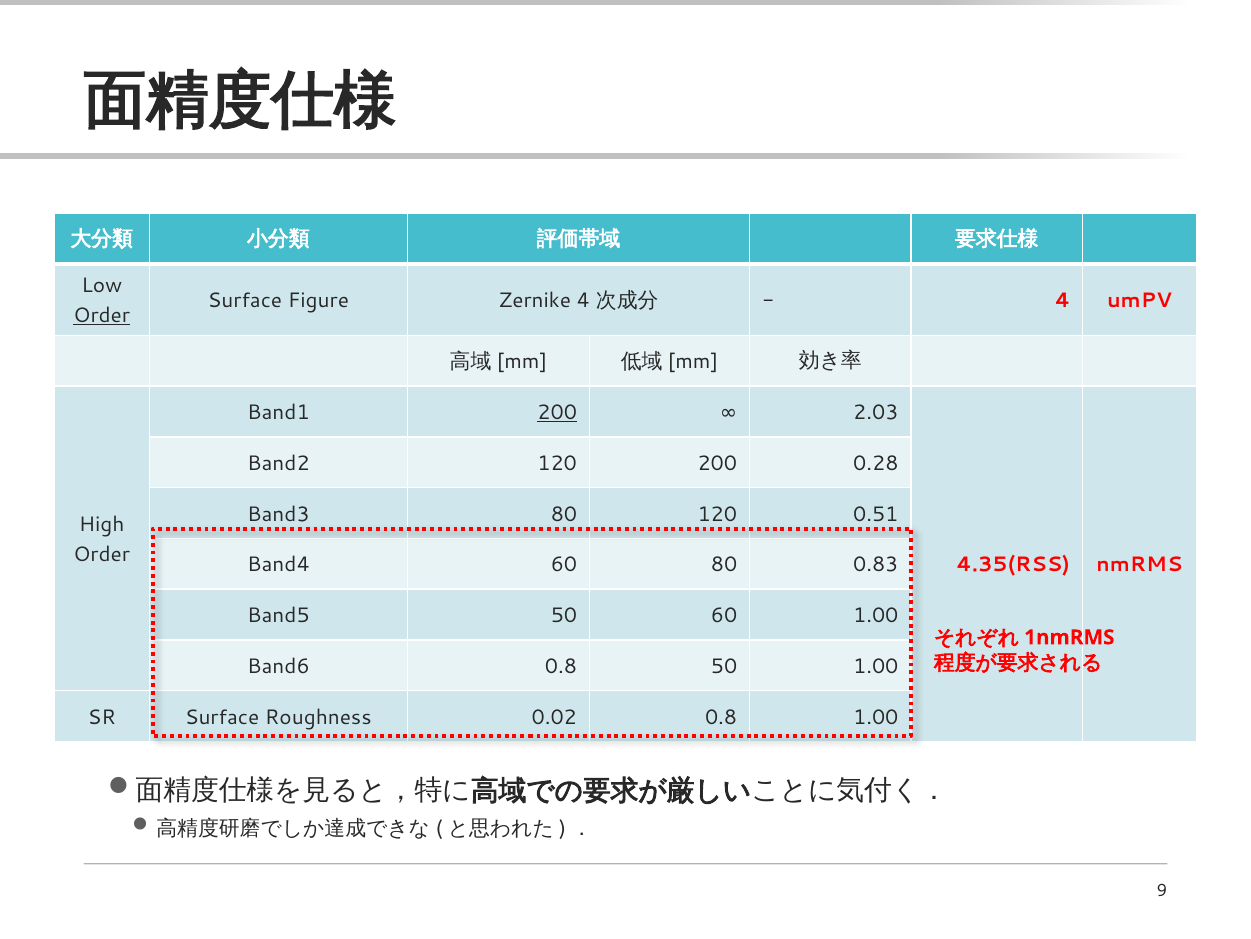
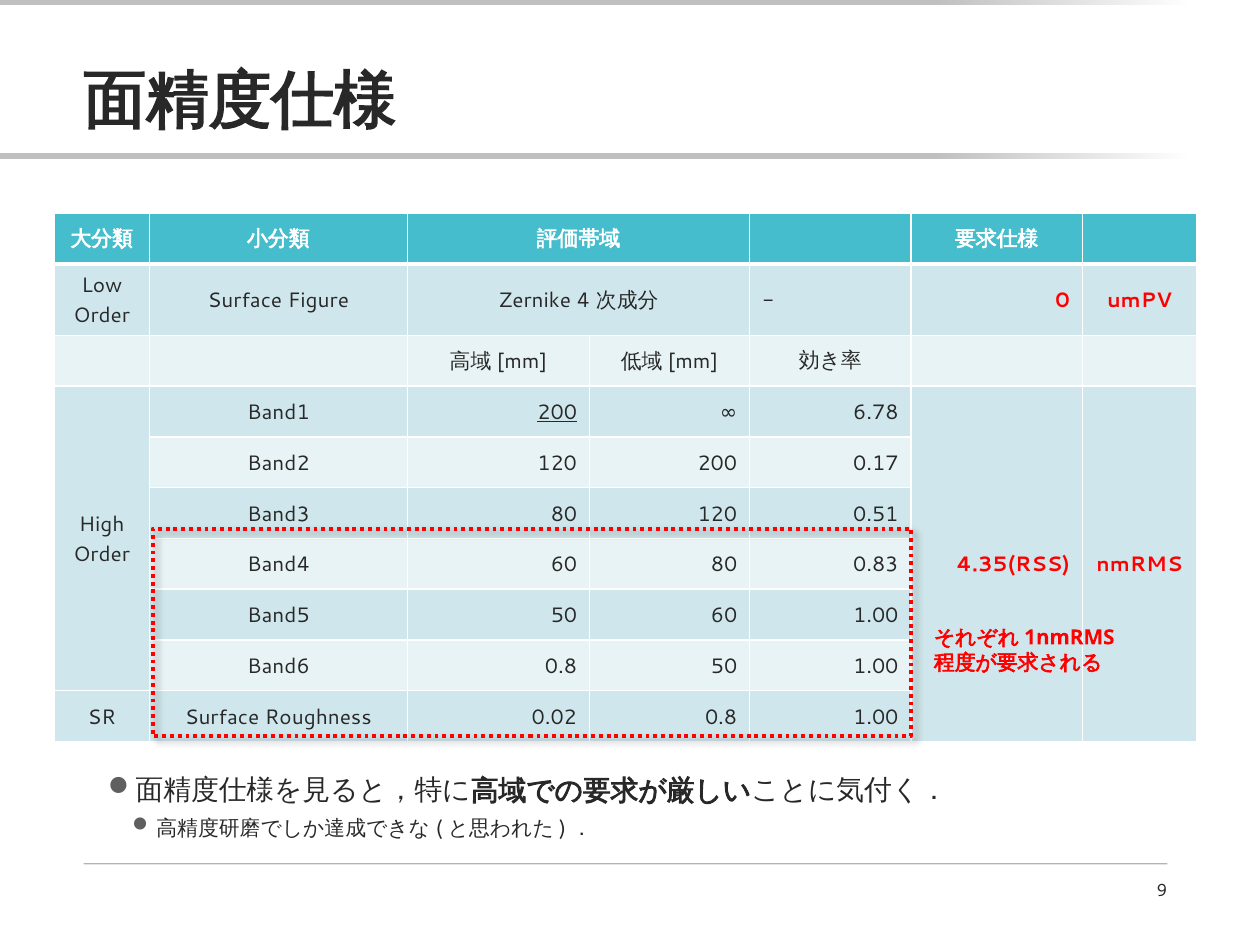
4 at (1063, 301): 4 -> 0
Order at (102, 315) underline: present -> none
2.03: 2.03 -> 6.78
0.28: 0.28 -> 0.17
